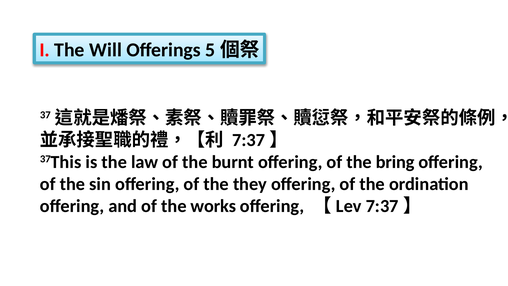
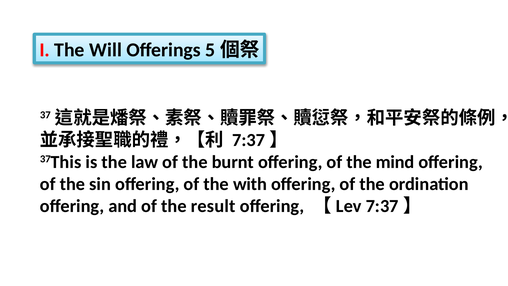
bring: bring -> mind
they: they -> with
works: works -> result
